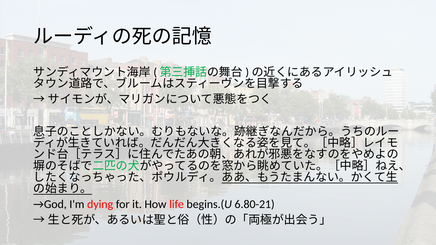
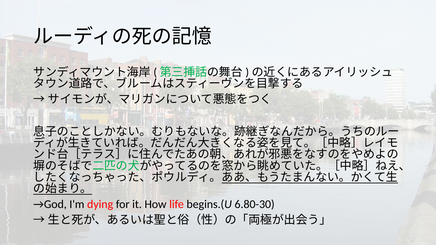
6.80-21: 6.80-21 -> 6.80-30
